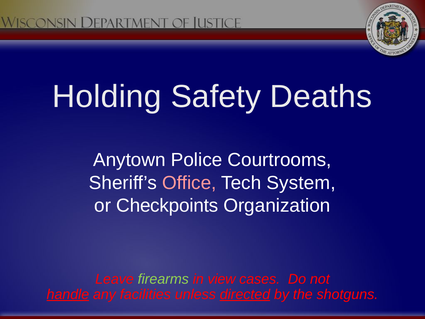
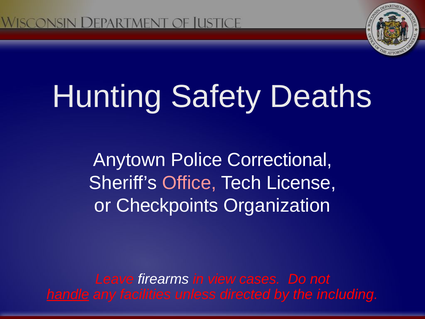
Holding: Holding -> Hunting
Courtrooms: Courtrooms -> Correctional
System: System -> License
firearms colour: light green -> white
directed underline: present -> none
shotguns: shotguns -> including
